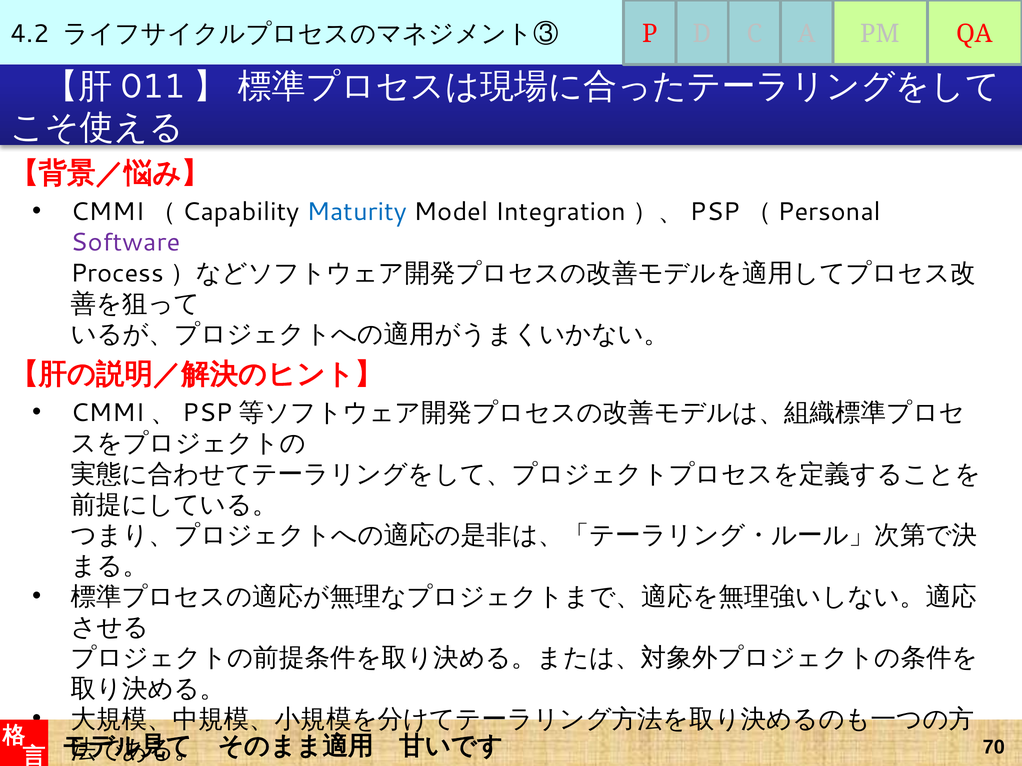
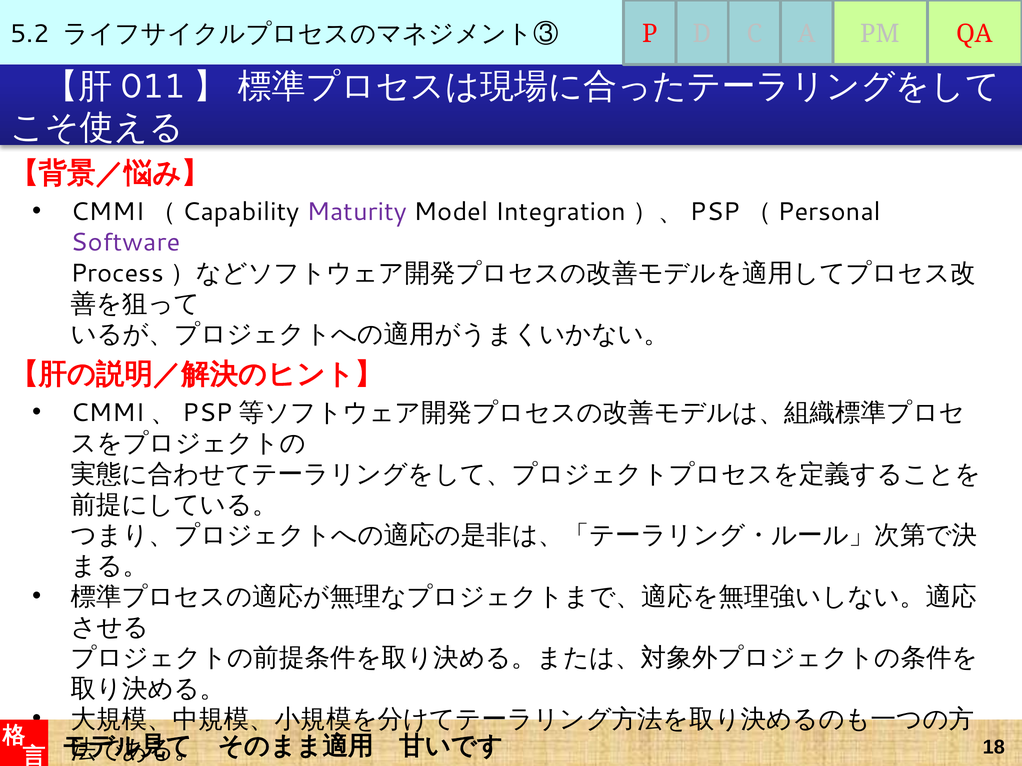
4.2: 4.2 -> 5.2
Maturity colour: blue -> purple
70: 70 -> 18
